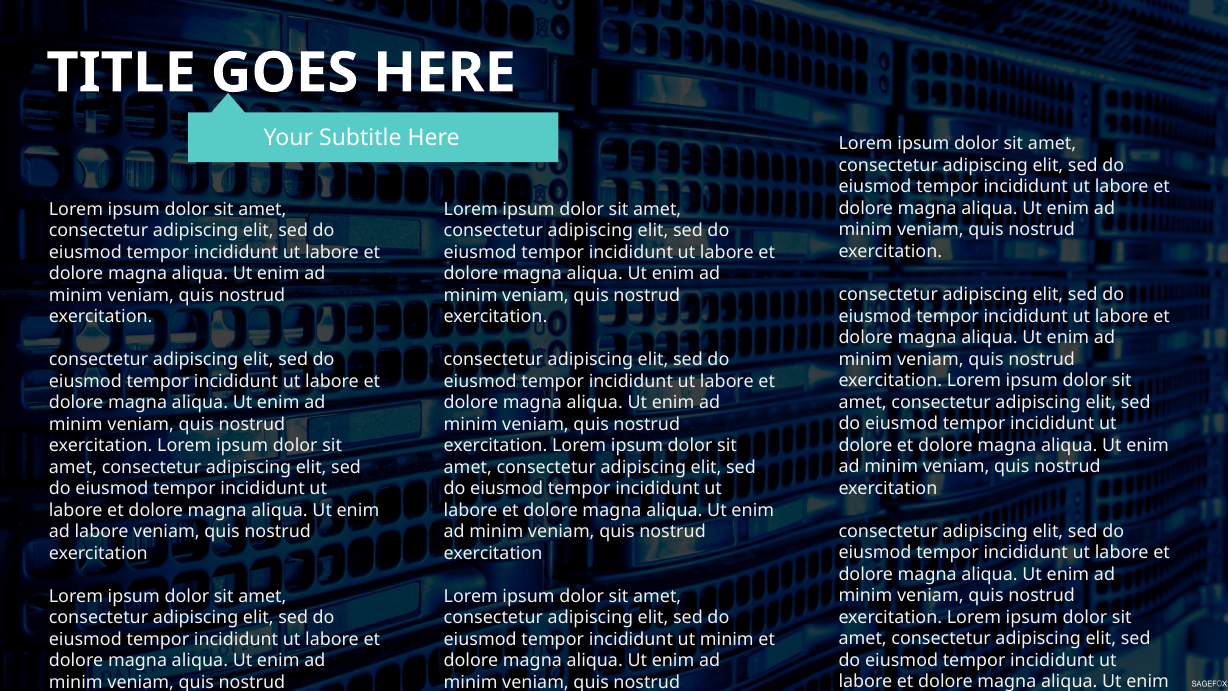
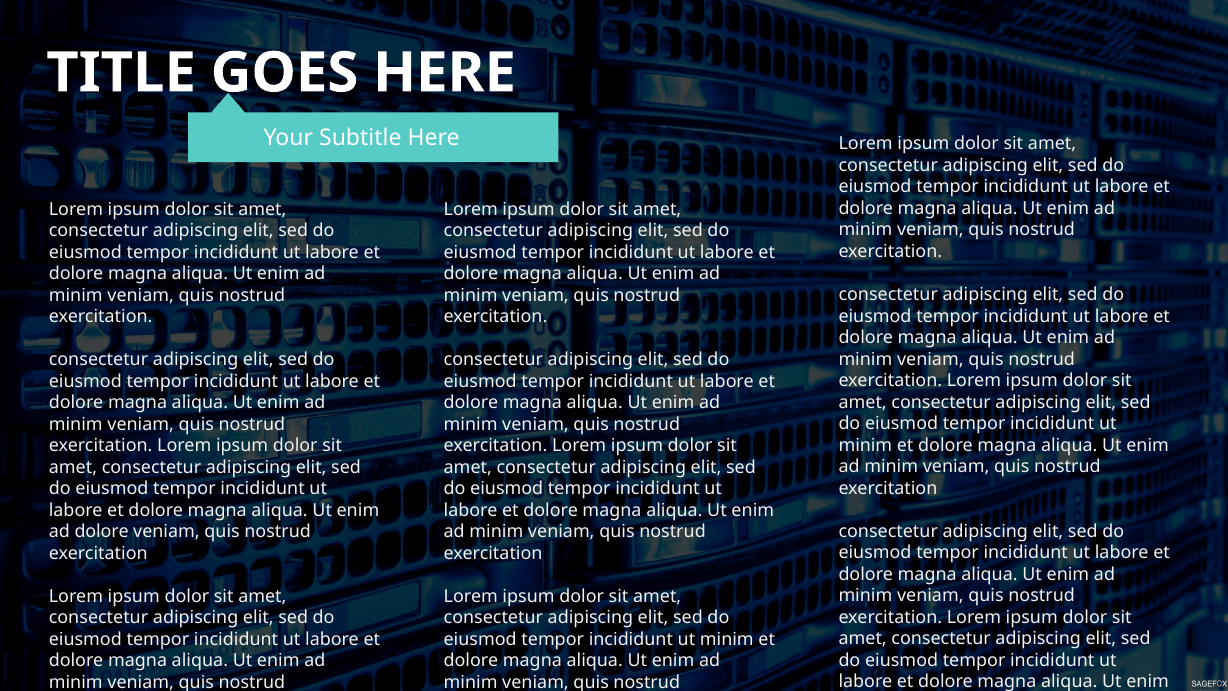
dolore at (865, 445): dolore -> minim
ad labore: labore -> dolore
